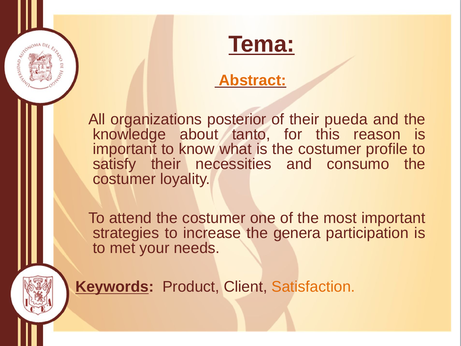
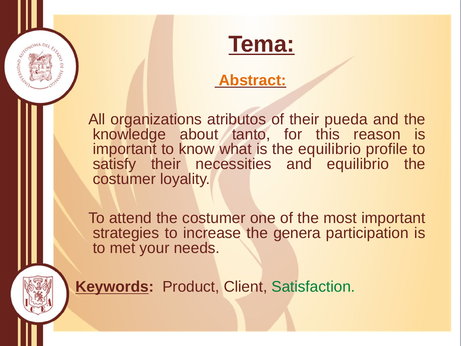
posterior: posterior -> atributos
is the costumer: costumer -> equilibrio
and consumo: consumo -> equilibrio
Satisfaction colour: orange -> green
